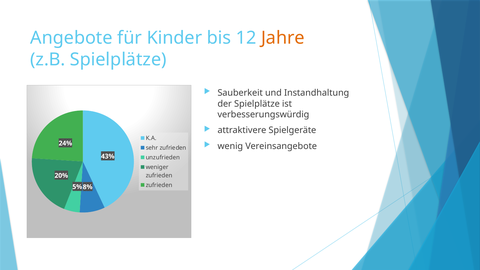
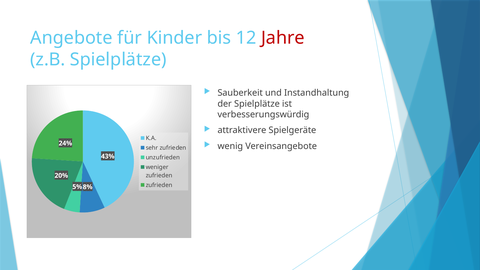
Jahre colour: orange -> red
